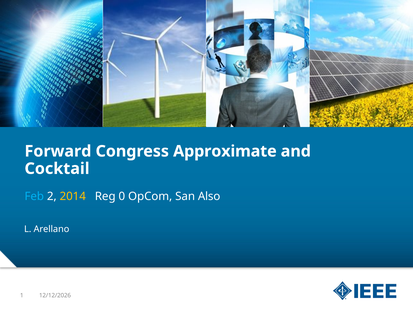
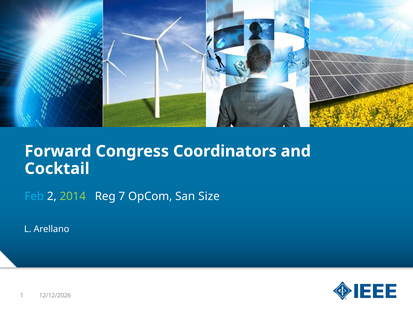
Approximate: Approximate -> Coordinators
2014 colour: yellow -> light green
0: 0 -> 7
Also: Also -> Size
